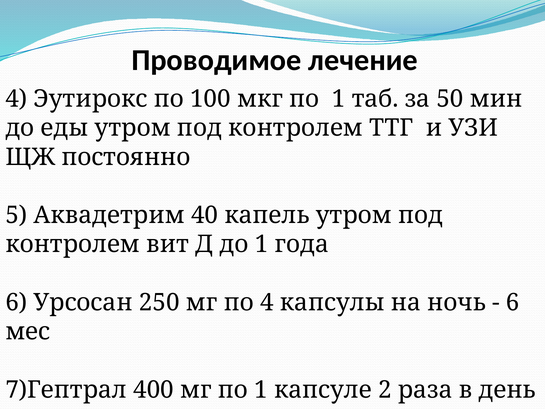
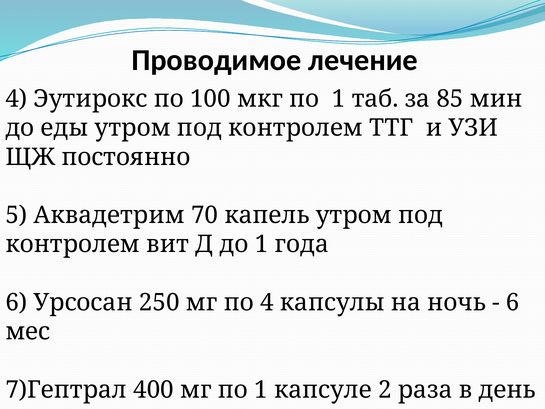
50: 50 -> 85
40: 40 -> 70
